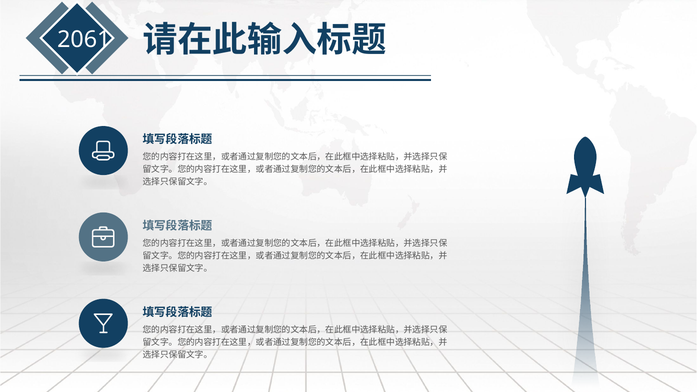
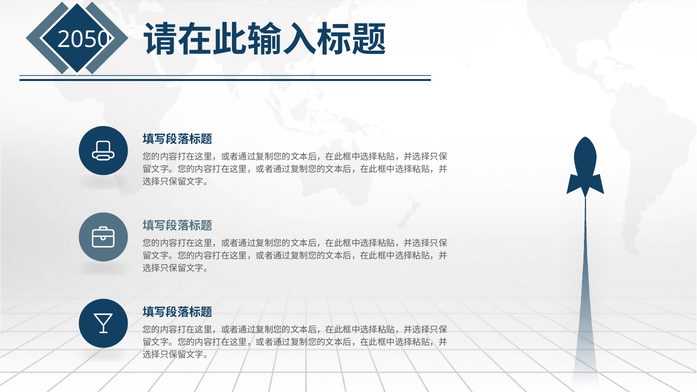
2061: 2061 -> 2050
